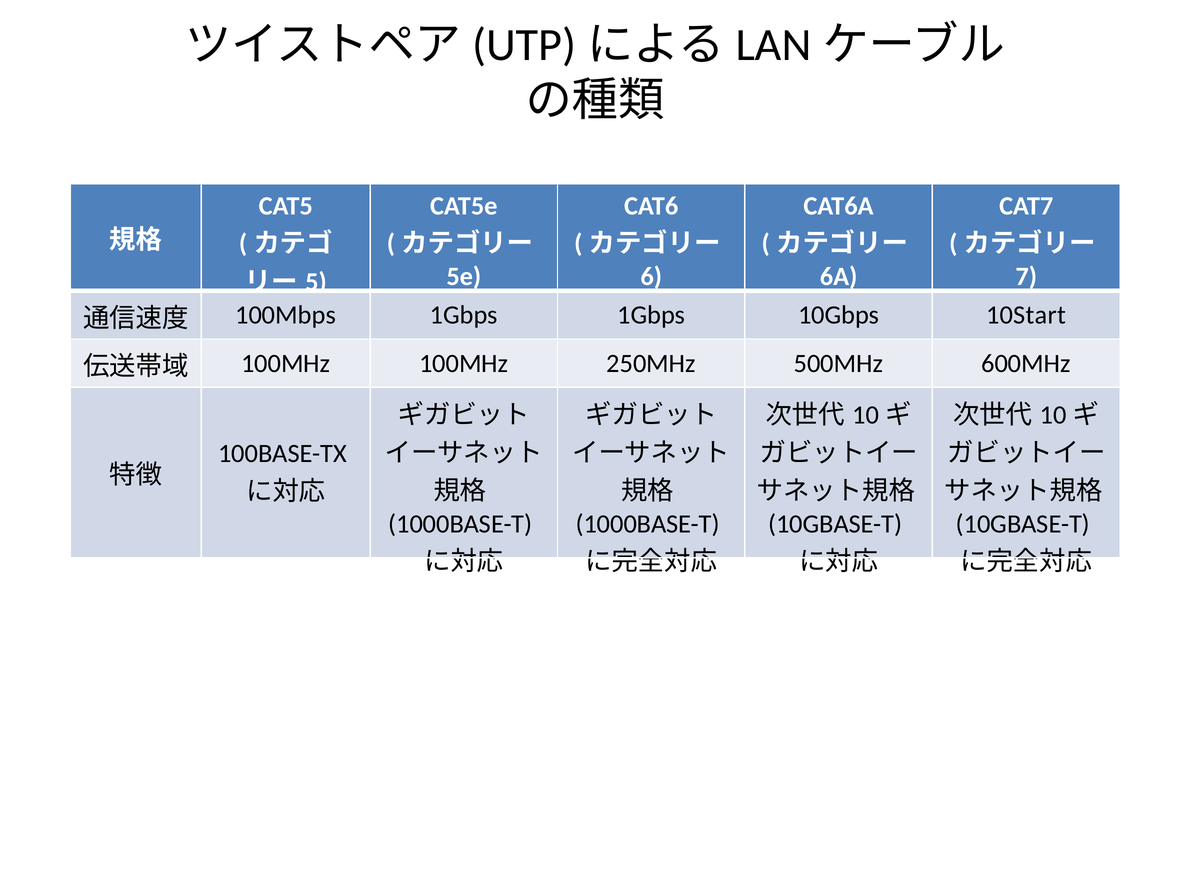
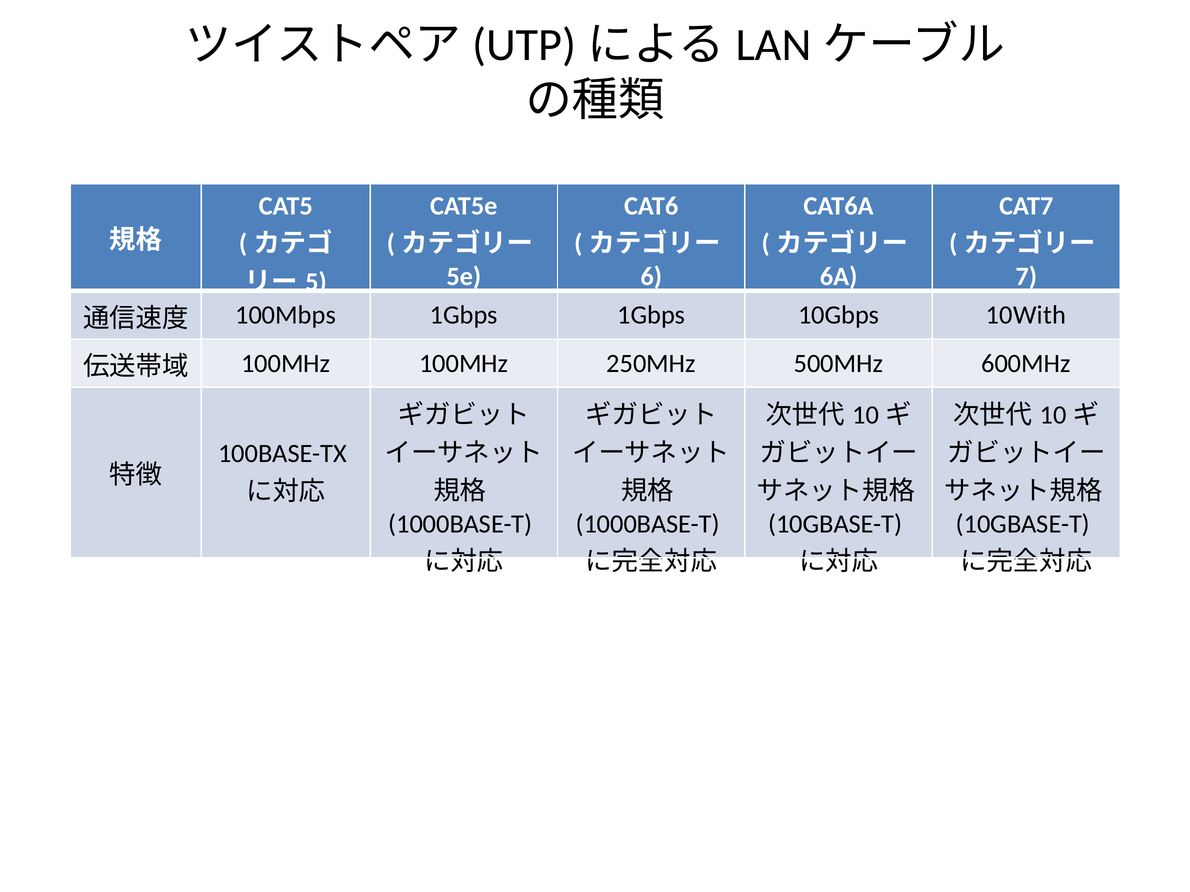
10Start: 10Start -> 10With
